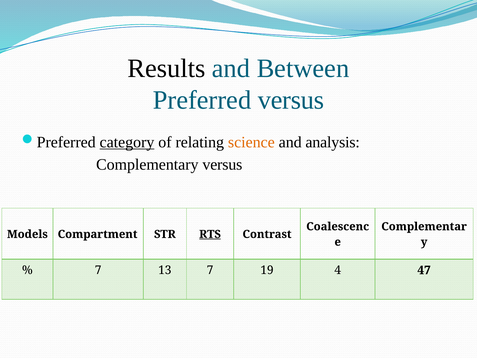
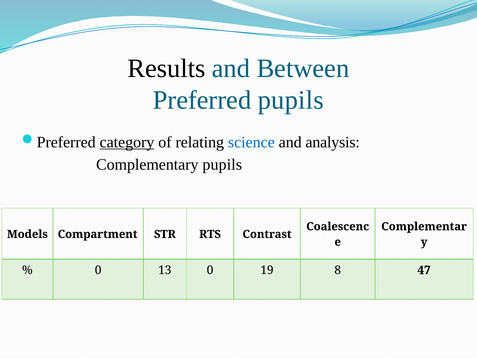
Preferred versus: versus -> pupils
science colour: orange -> blue
Complementary versus: versus -> pupils
RTS underline: present -> none
7 at (98, 270): 7 -> 0
13 7: 7 -> 0
4: 4 -> 8
